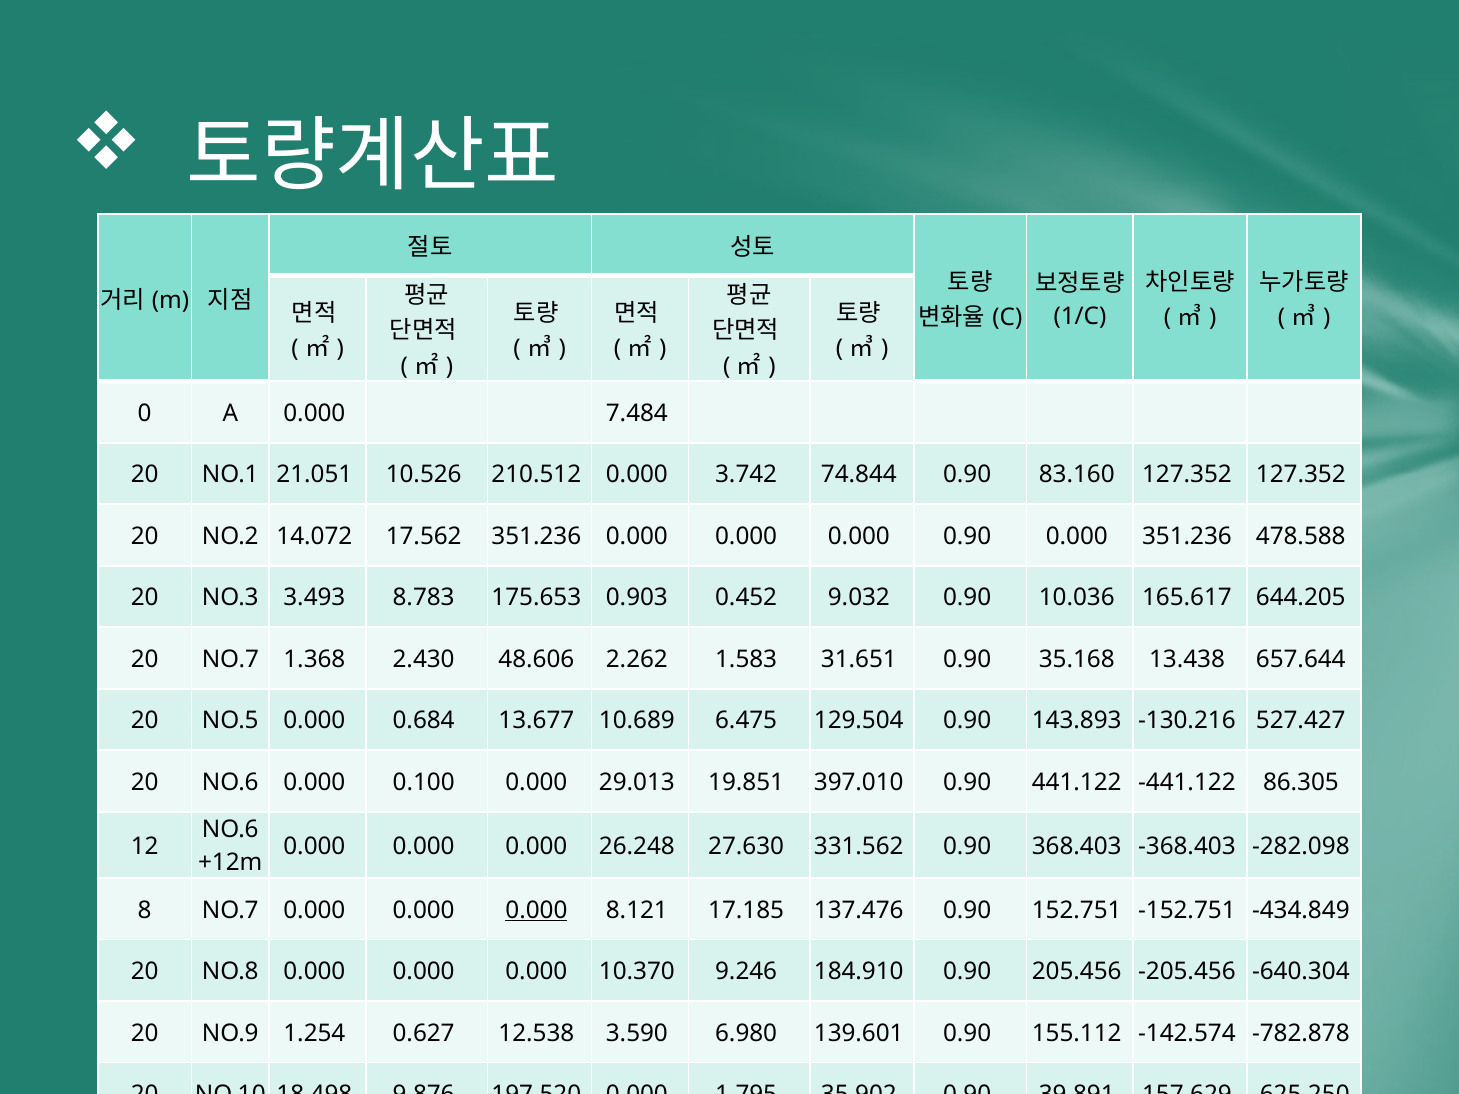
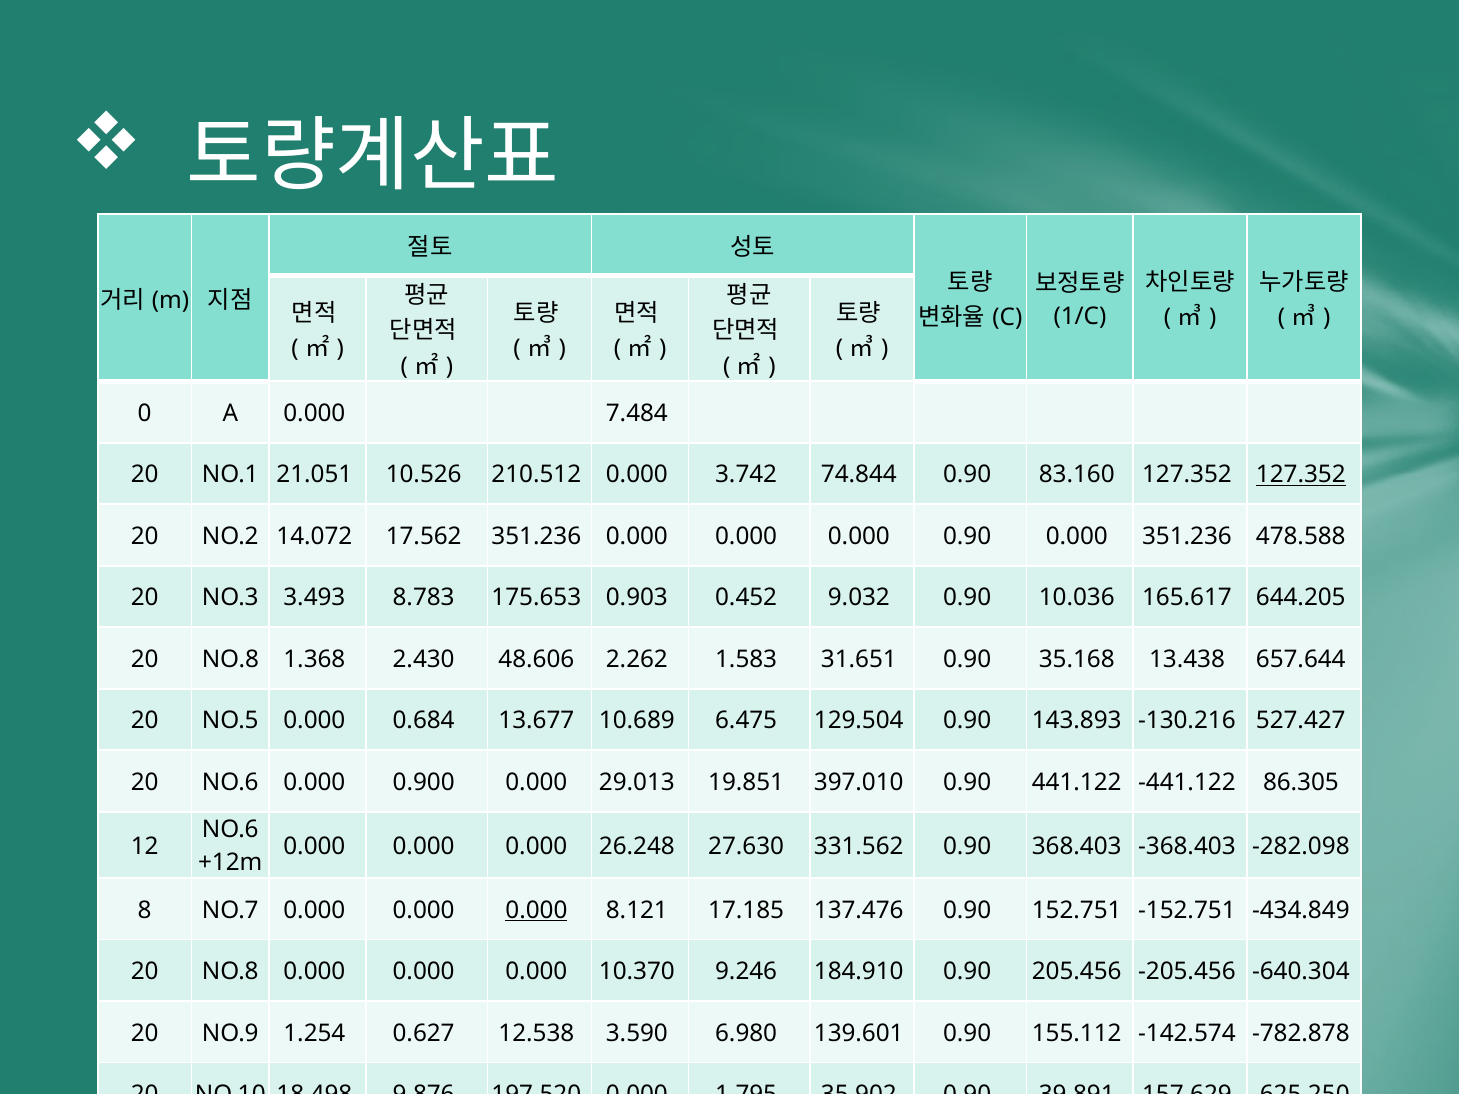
127.352 at (1301, 475) underline: none -> present
NO.7 at (230, 660): NO.7 -> NO.8
0.100: 0.100 -> 0.900
